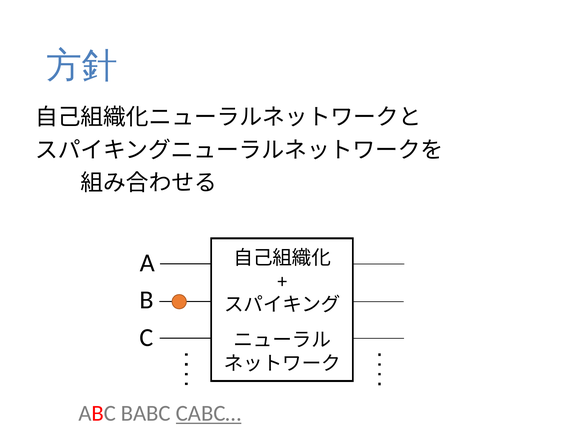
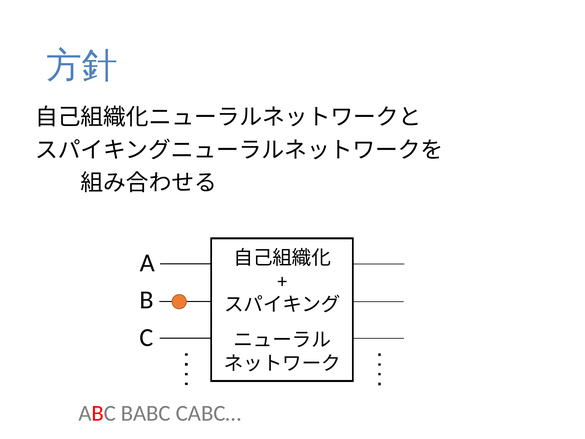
CABC… underline: present -> none
